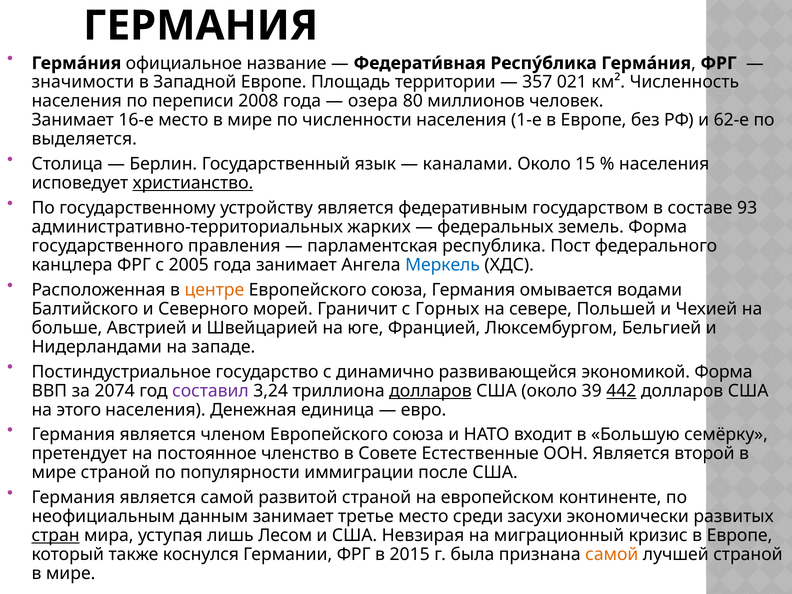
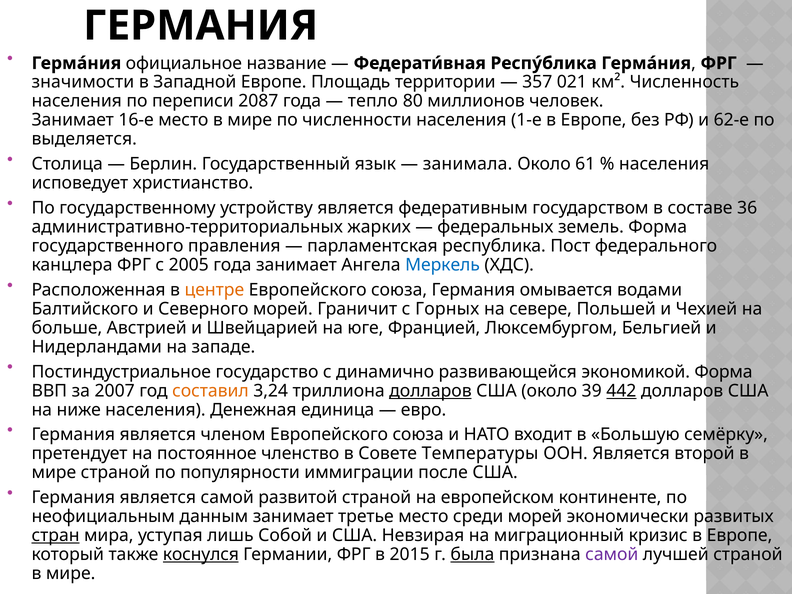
2008: 2008 -> 2087
озера: озера -> тепло
каналами: каналами -> занимала
15: 15 -> 61
христианство underline: present -> none
93: 93 -> 36
2074: 2074 -> 2007
составил colour: purple -> orange
этого: этого -> ниже
Естественные: Естественные -> Температуры
среди засухи: засухи -> морей
Лесом: Лесом -> Собой
коснулся underline: none -> present
была underline: none -> present
самой at (612, 554) colour: orange -> purple
